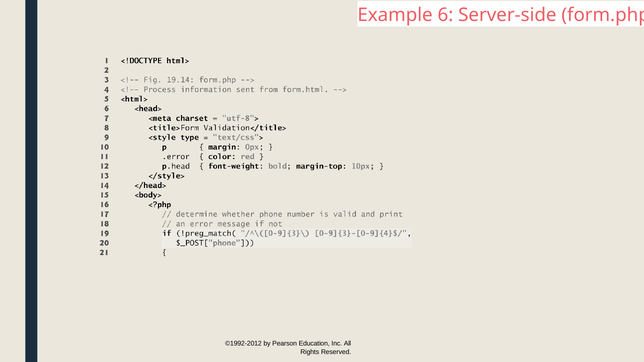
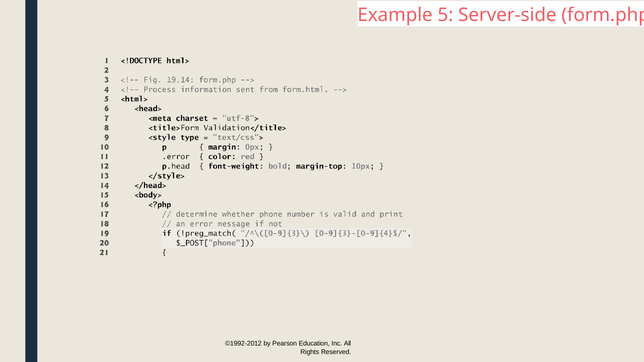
6: 6 -> 5
